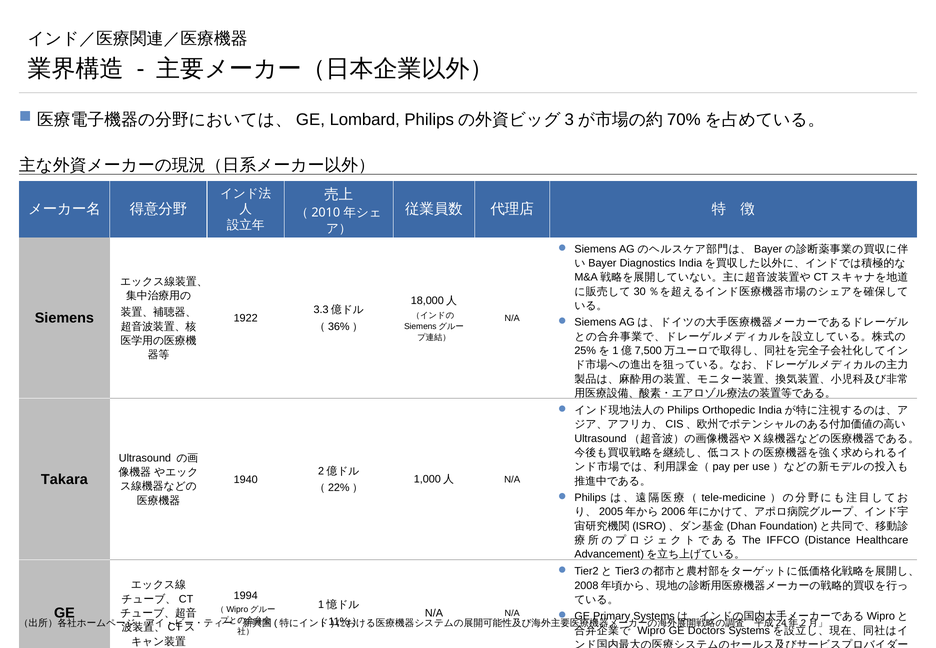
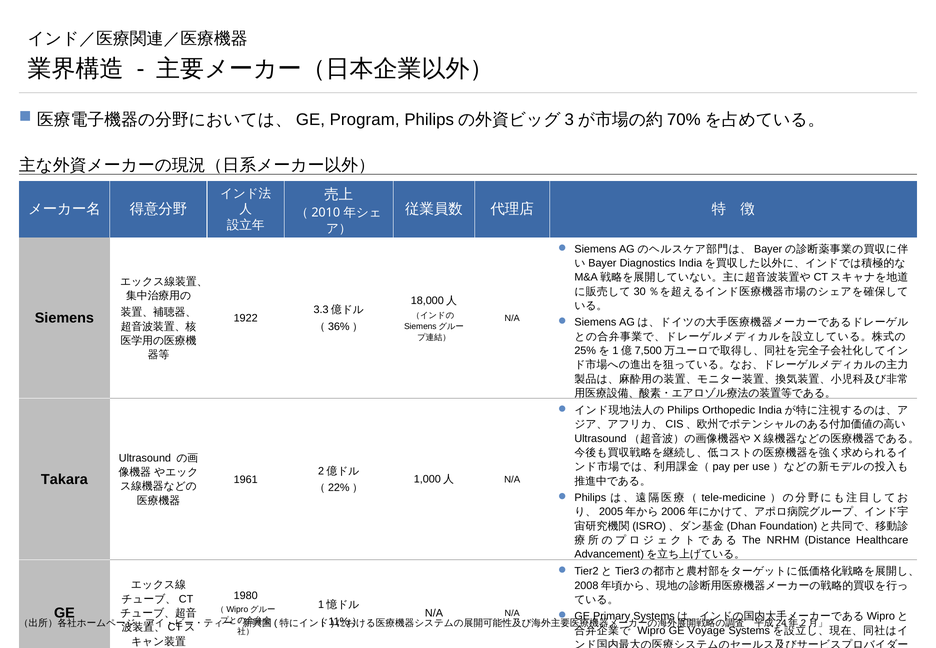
Lombard: Lombard -> Program
1940: 1940 -> 1961
IFFCO: IFFCO -> NRHM
1994: 1994 -> 1980
Doctors: Doctors -> Voyage
